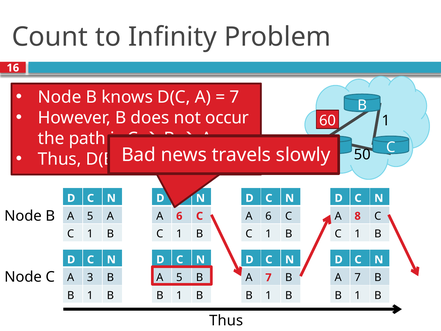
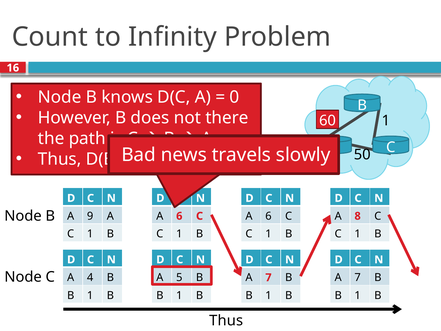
7 at (234, 97): 7 -> 0
occur: occur -> there
5 at (90, 216): 5 -> 9
A 3: 3 -> 4
